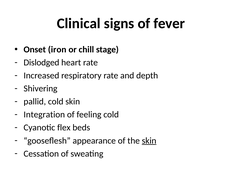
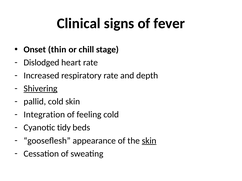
iron: iron -> thin
Shivering underline: none -> present
flex: flex -> tidy
